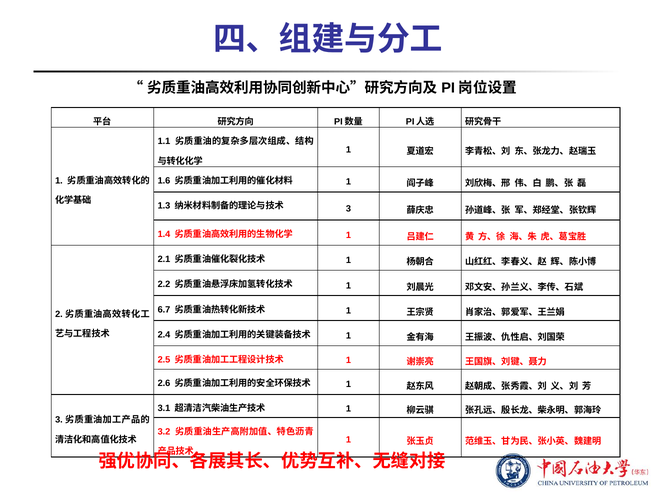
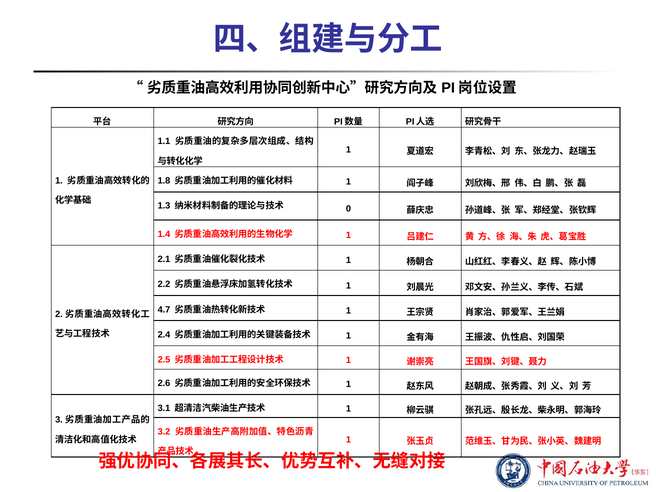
1.6: 1.6 -> 1.8
3 at (348, 209): 3 -> 0
6.7: 6.7 -> 4.7
